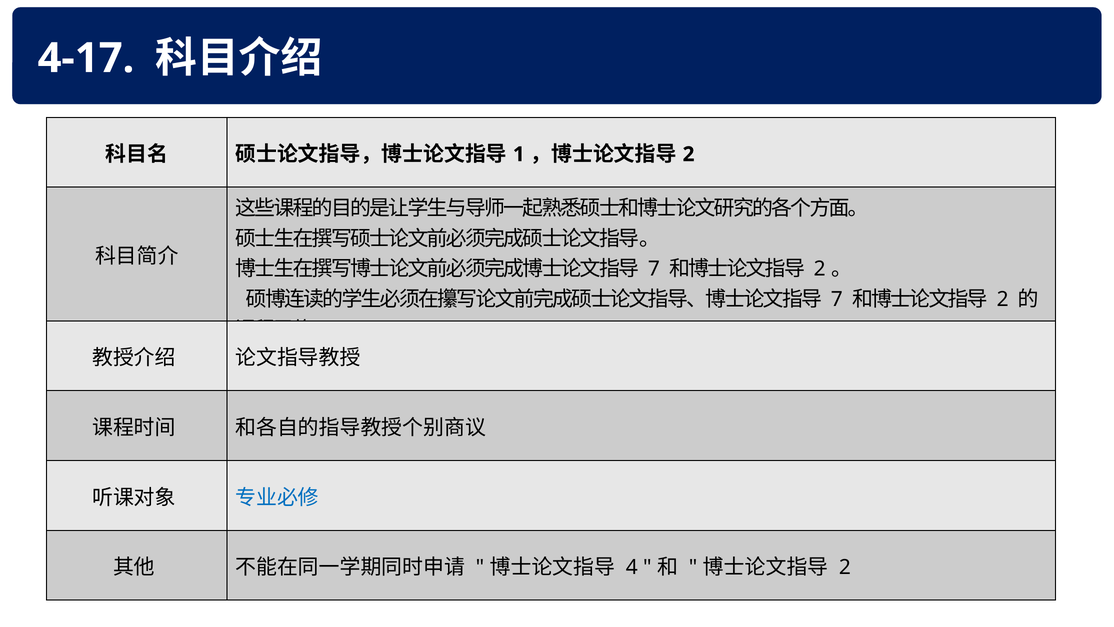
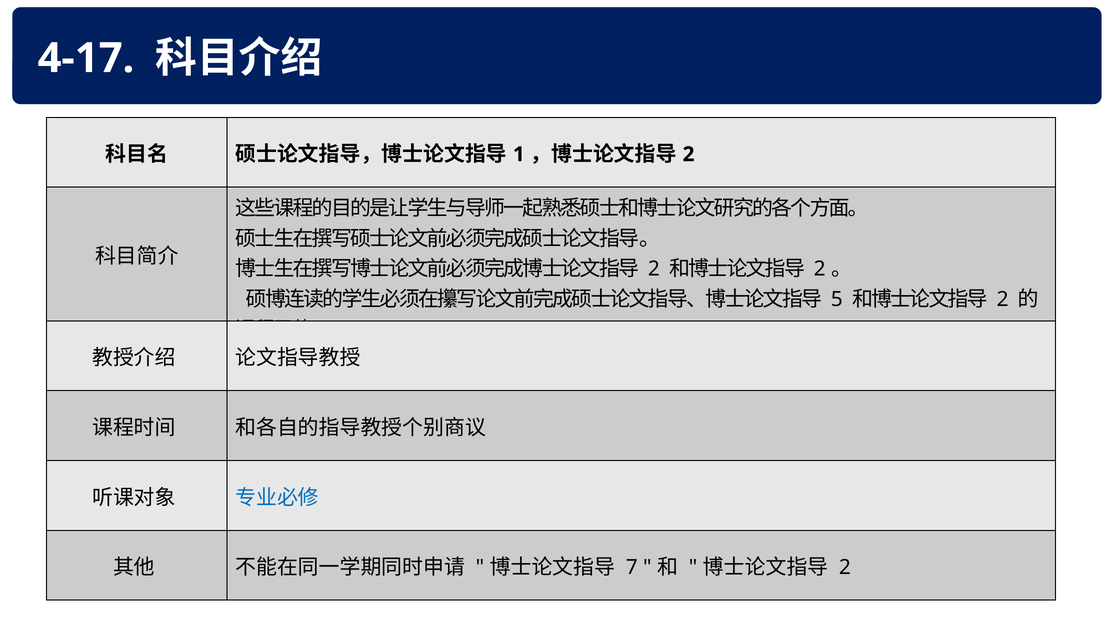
7 at (654, 269): 7 -> 2
7 at (837, 299): 7 -> 5
4: 4 -> 7
